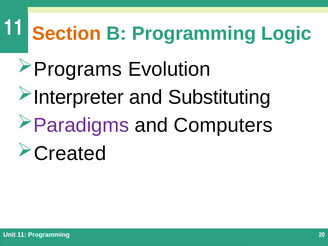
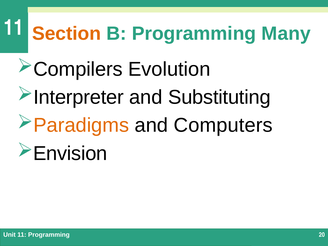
Logic: Logic -> Many
Programs: Programs -> Compilers
Paradigms colour: purple -> orange
Created: Created -> Envision
